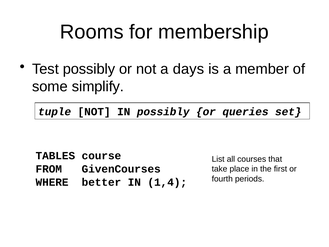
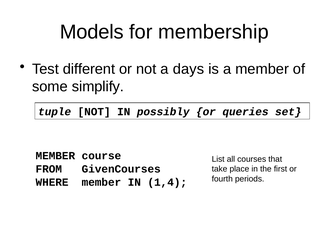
Rooms: Rooms -> Models
Test possibly: possibly -> different
TABLES at (55, 156): TABLES -> MEMBER
WHERE better: better -> member
